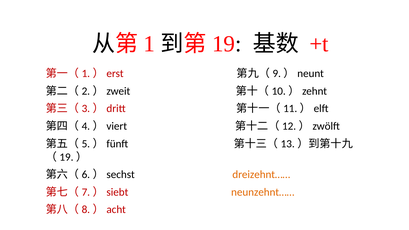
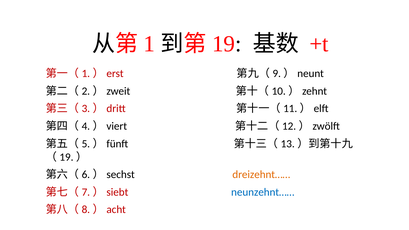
neunzehnt…… colour: orange -> blue
